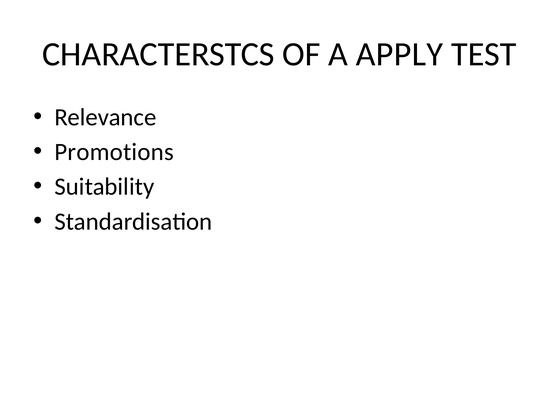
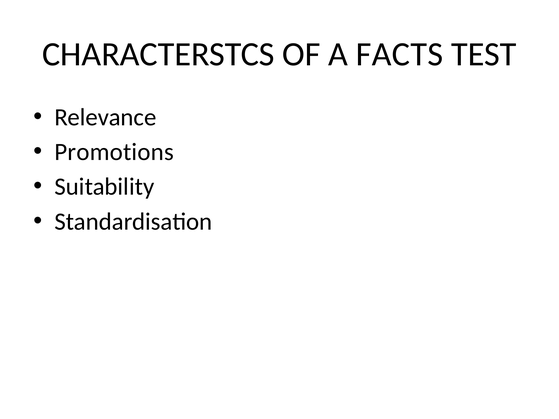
APPLY: APPLY -> FACTS
